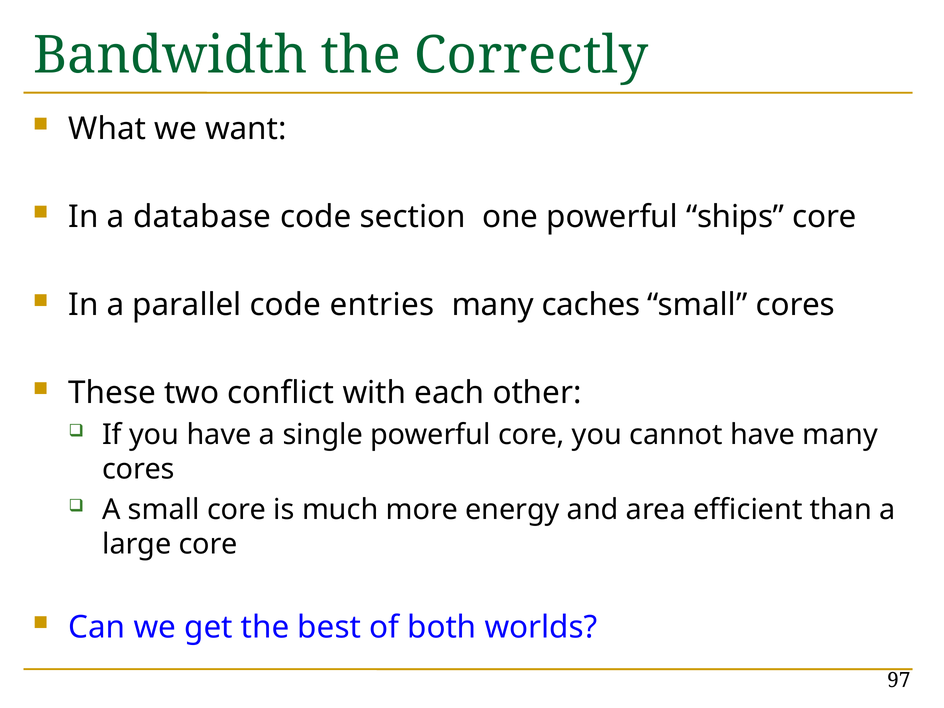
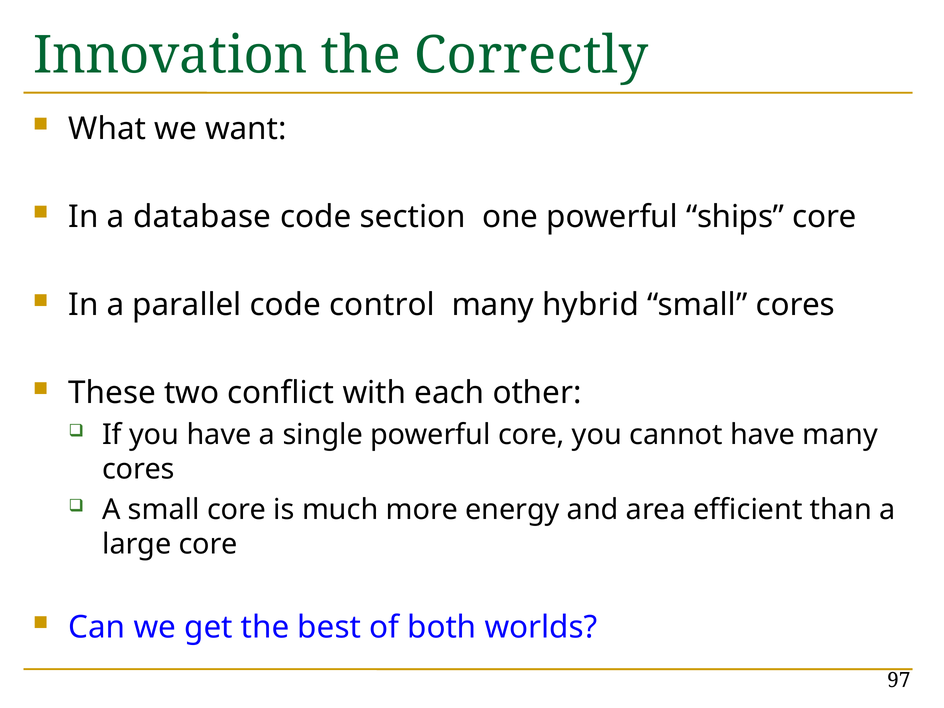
Bandwidth: Bandwidth -> Innovation
entries: entries -> control
caches: caches -> hybrid
